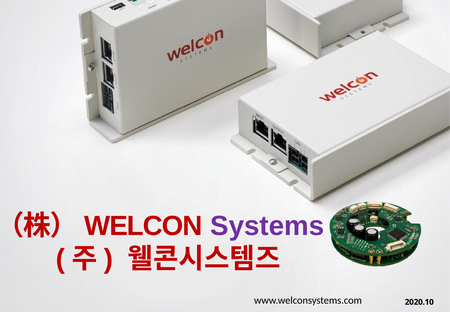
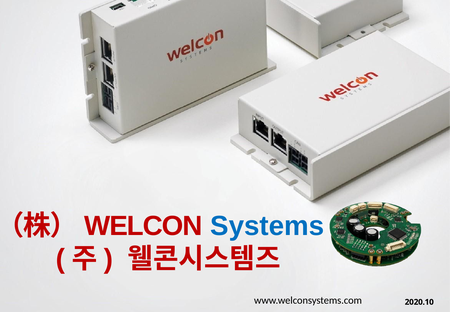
Systems colour: purple -> blue
